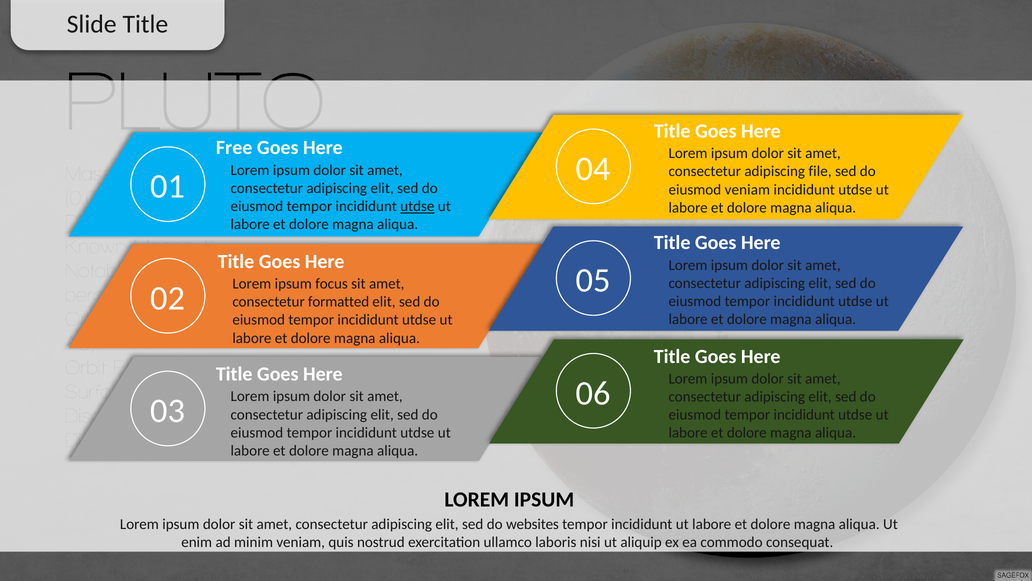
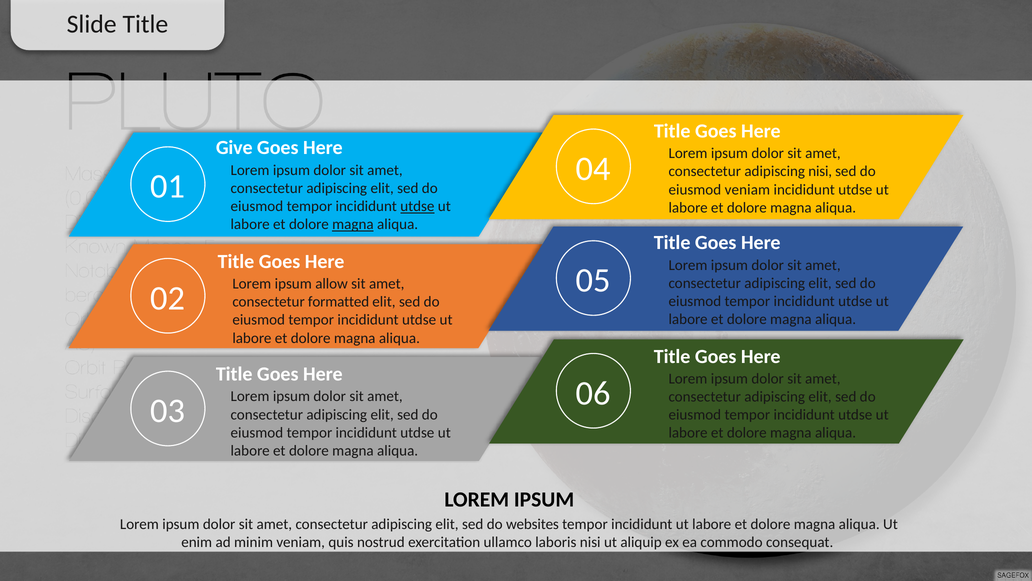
Free: Free -> Give
adipiscing file: file -> nisi
magna at (353, 224) underline: none -> present
focus: focus -> allow
